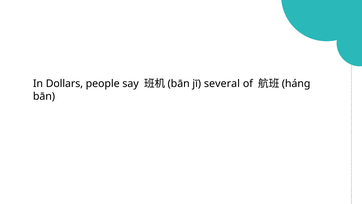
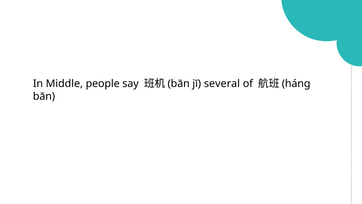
Dollars: Dollars -> Middle
